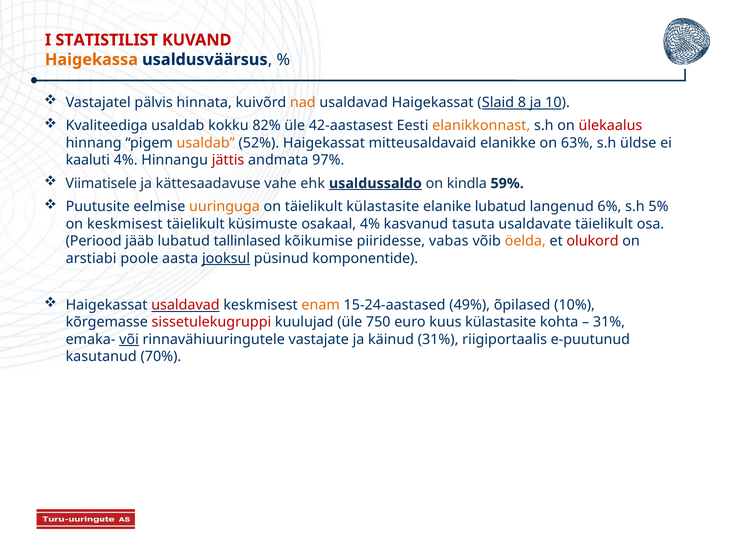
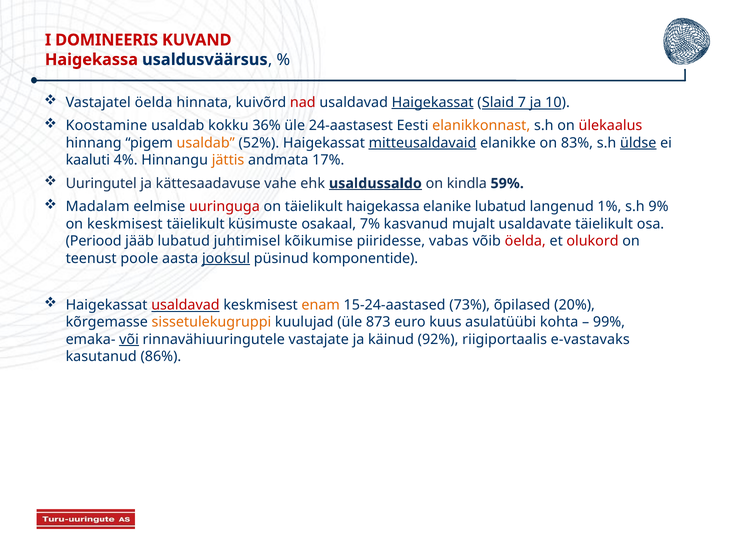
STATISTILIST: STATISTILIST -> DOMINEERIS
Haigekassa at (91, 60) colour: orange -> red
Vastajatel pälvis: pälvis -> öelda
nad colour: orange -> red
Haigekassat at (433, 102) underline: none -> present
8: 8 -> 7
Kvaliteediga: Kvaliteediga -> Koostamine
82%: 82% -> 36%
42-aastasest: 42-aastasest -> 24-aastasest
mitteusaldavaid underline: none -> present
63%: 63% -> 83%
üldse underline: none -> present
jättis colour: red -> orange
97%: 97% -> 17%
Viimatisele: Viimatisele -> Uuringutel
Puutusite: Puutusite -> Madalam
uuringuga colour: orange -> red
täielikult külastasite: külastasite -> haigekassa
6%: 6% -> 1%
5%: 5% -> 9%
osakaal 4%: 4% -> 7%
tasuta: tasuta -> mujalt
tallinlased: tallinlased -> juhtimisel
öelda at (525, 241) colour: orange -> red
arstiabi: arstiabi -> teenust
49%: 49% -> 73%
10%: 10% -> 20%
sissetulekugruppi colour: red -> orange
750: 750 -> 873
kuus külastasite: külastasite -> asulatüübi
31% at (609, 322): 31% -> 99%
käinud 31%: 31% -> 92%
e-puutunud: e-puutunud -> e-vastavaks
70%: 70% -> 86%
